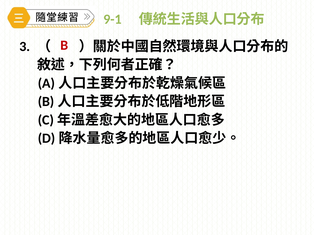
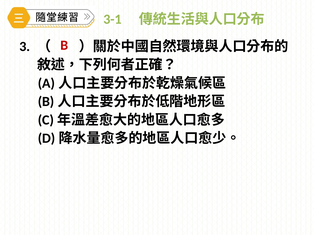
9-1: 9-1 -> 3-1
